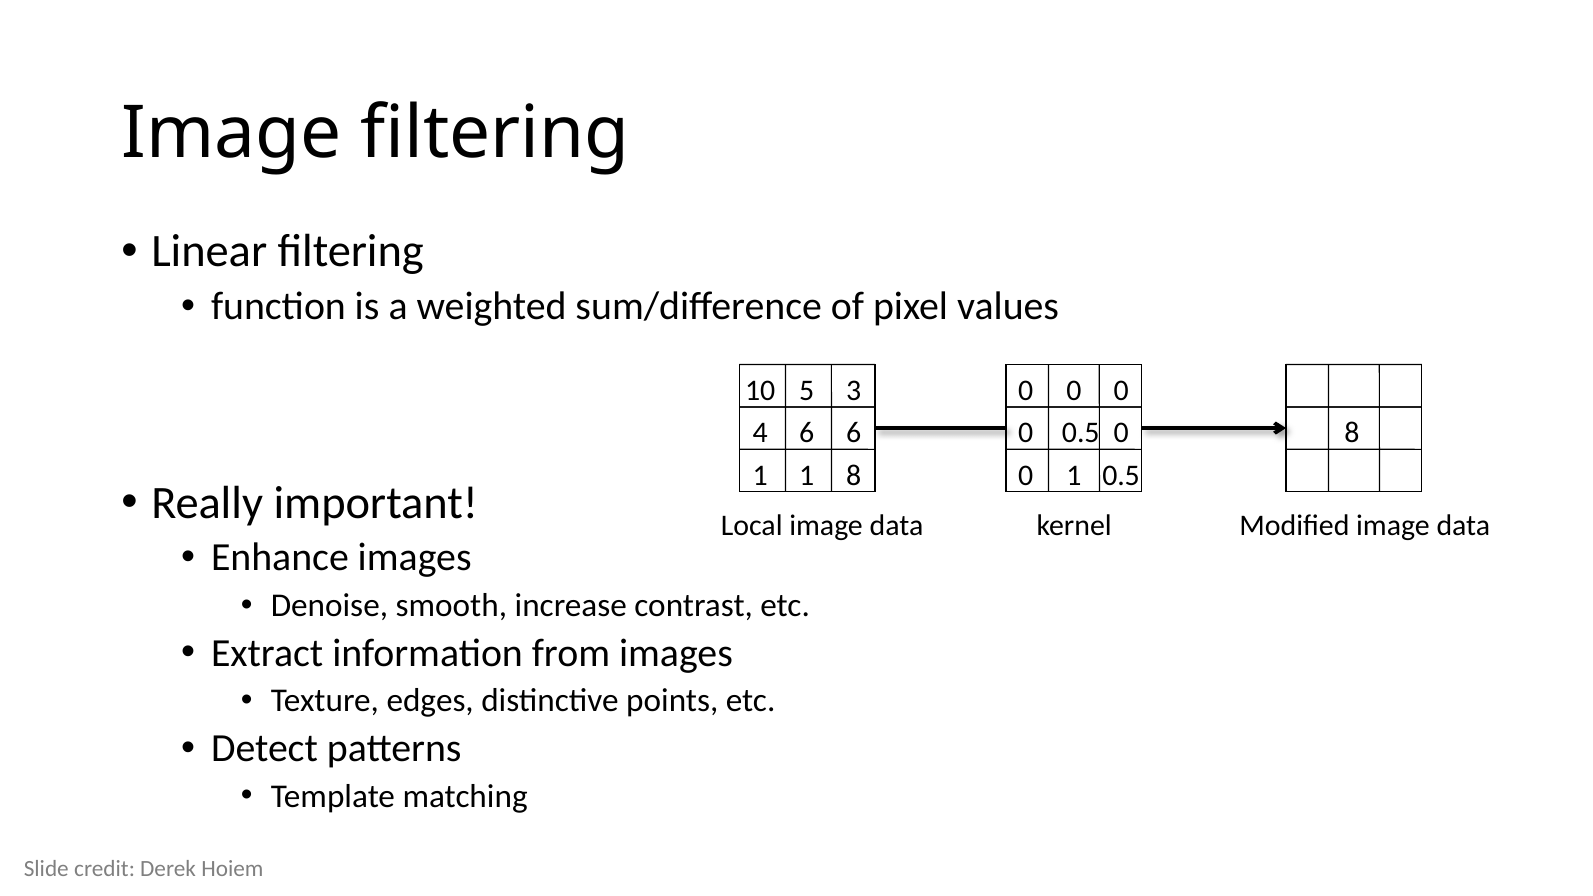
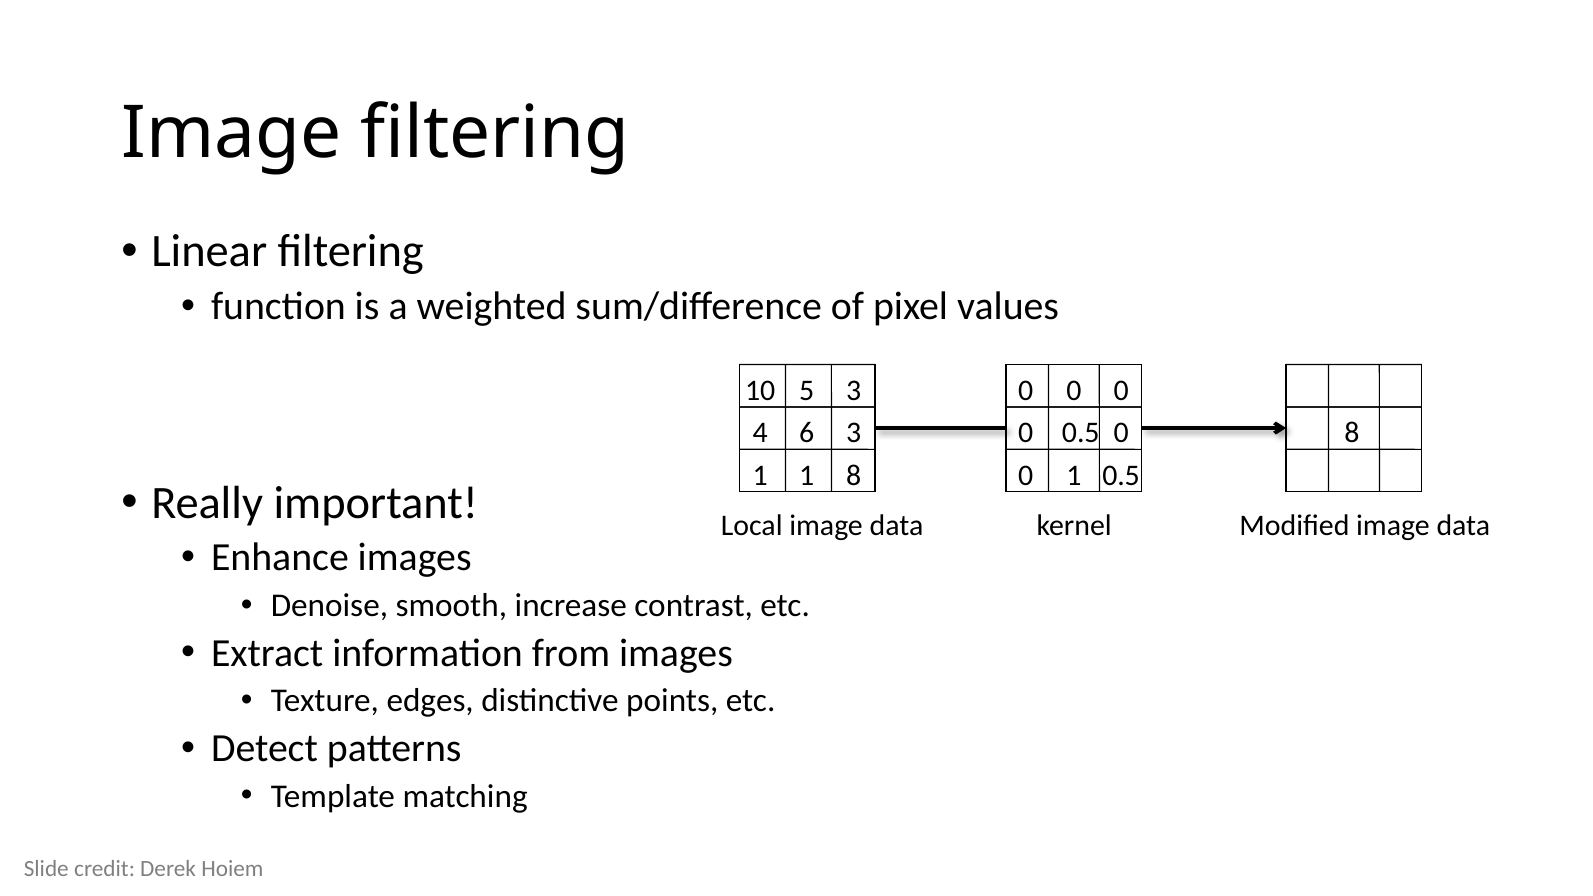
6 6: 6 -> 3
